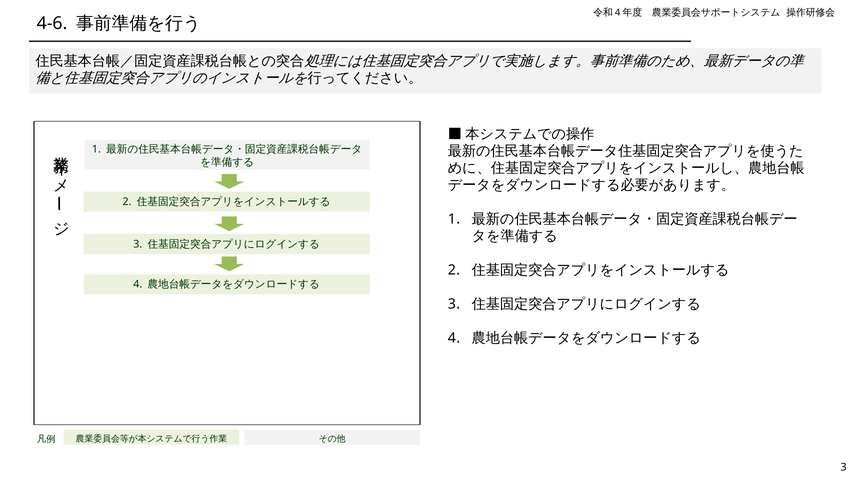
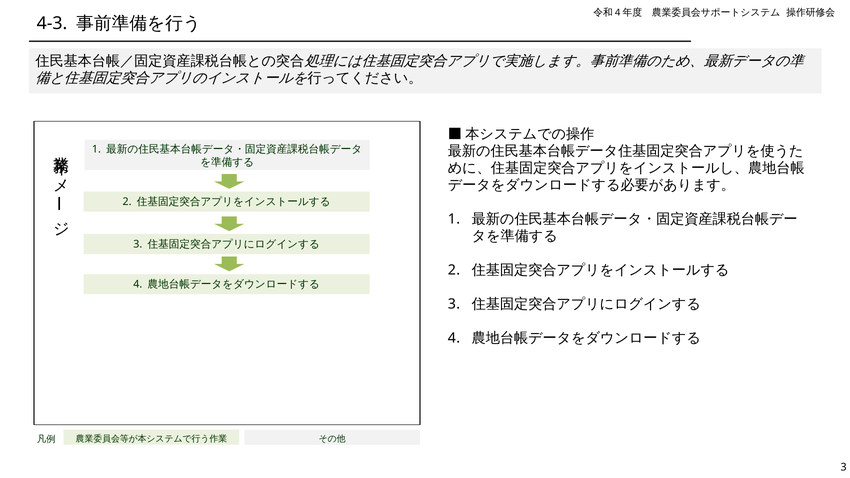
4-6: 4-6 -> 4-3
